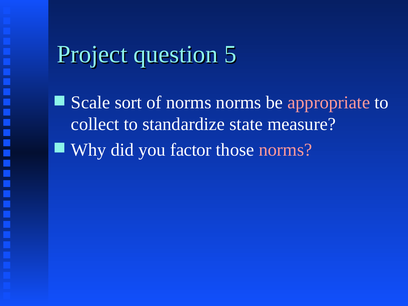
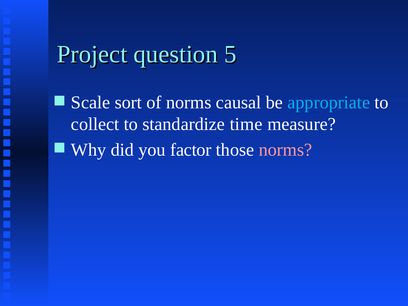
norms norms: norms -> causal
appropriate colour: pink -> light blue
state: state -> time
